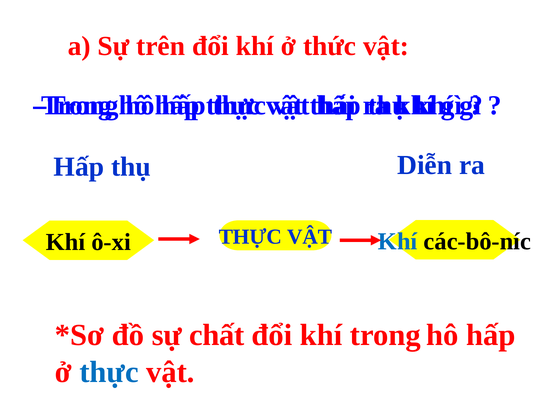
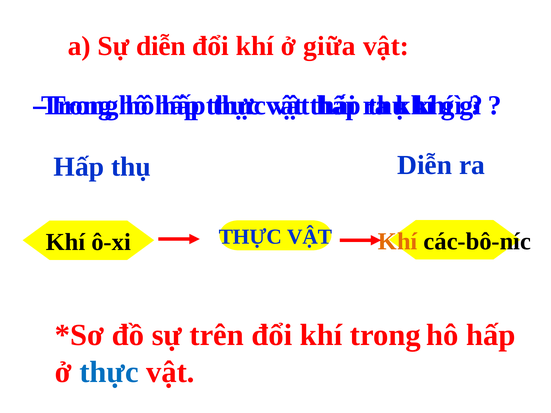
Sự trên: trên -> diễn
thức: thức -> giữa
Khí at (398, 242) colour: blue -> orange
chất: chất -> trên
